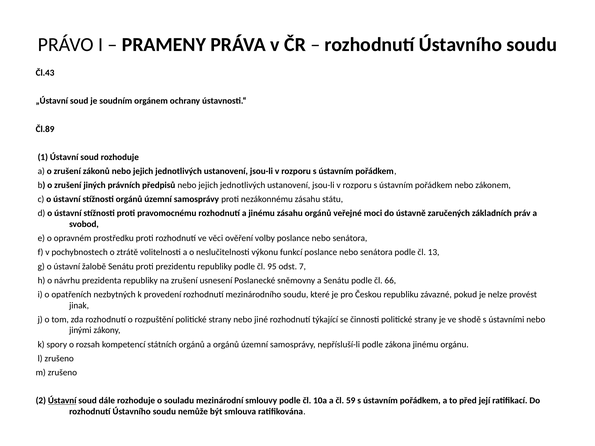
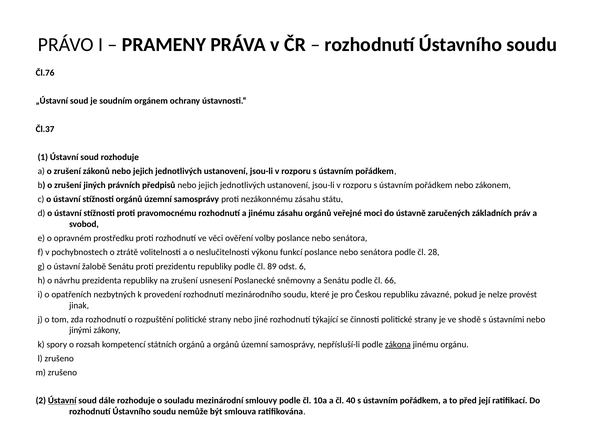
Čl.43: Čl.43 -> Čl.76
Čl.89: Čl.89 -> Čl.37
13: 13 -> 28
95: 95 -> 89
7: 7 -> 6
zákona underline: none -> present
59: 59 -> 40
